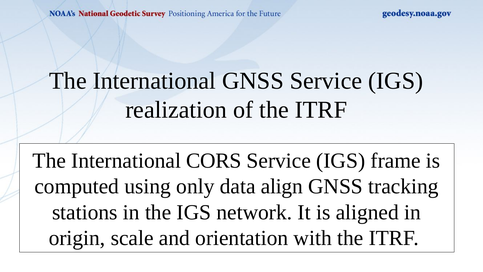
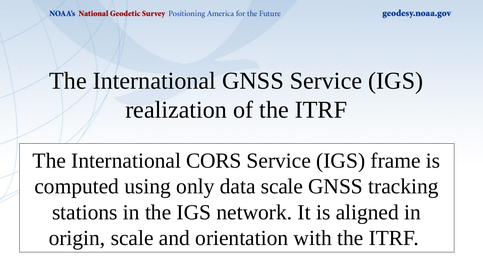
data align: align -> scale
